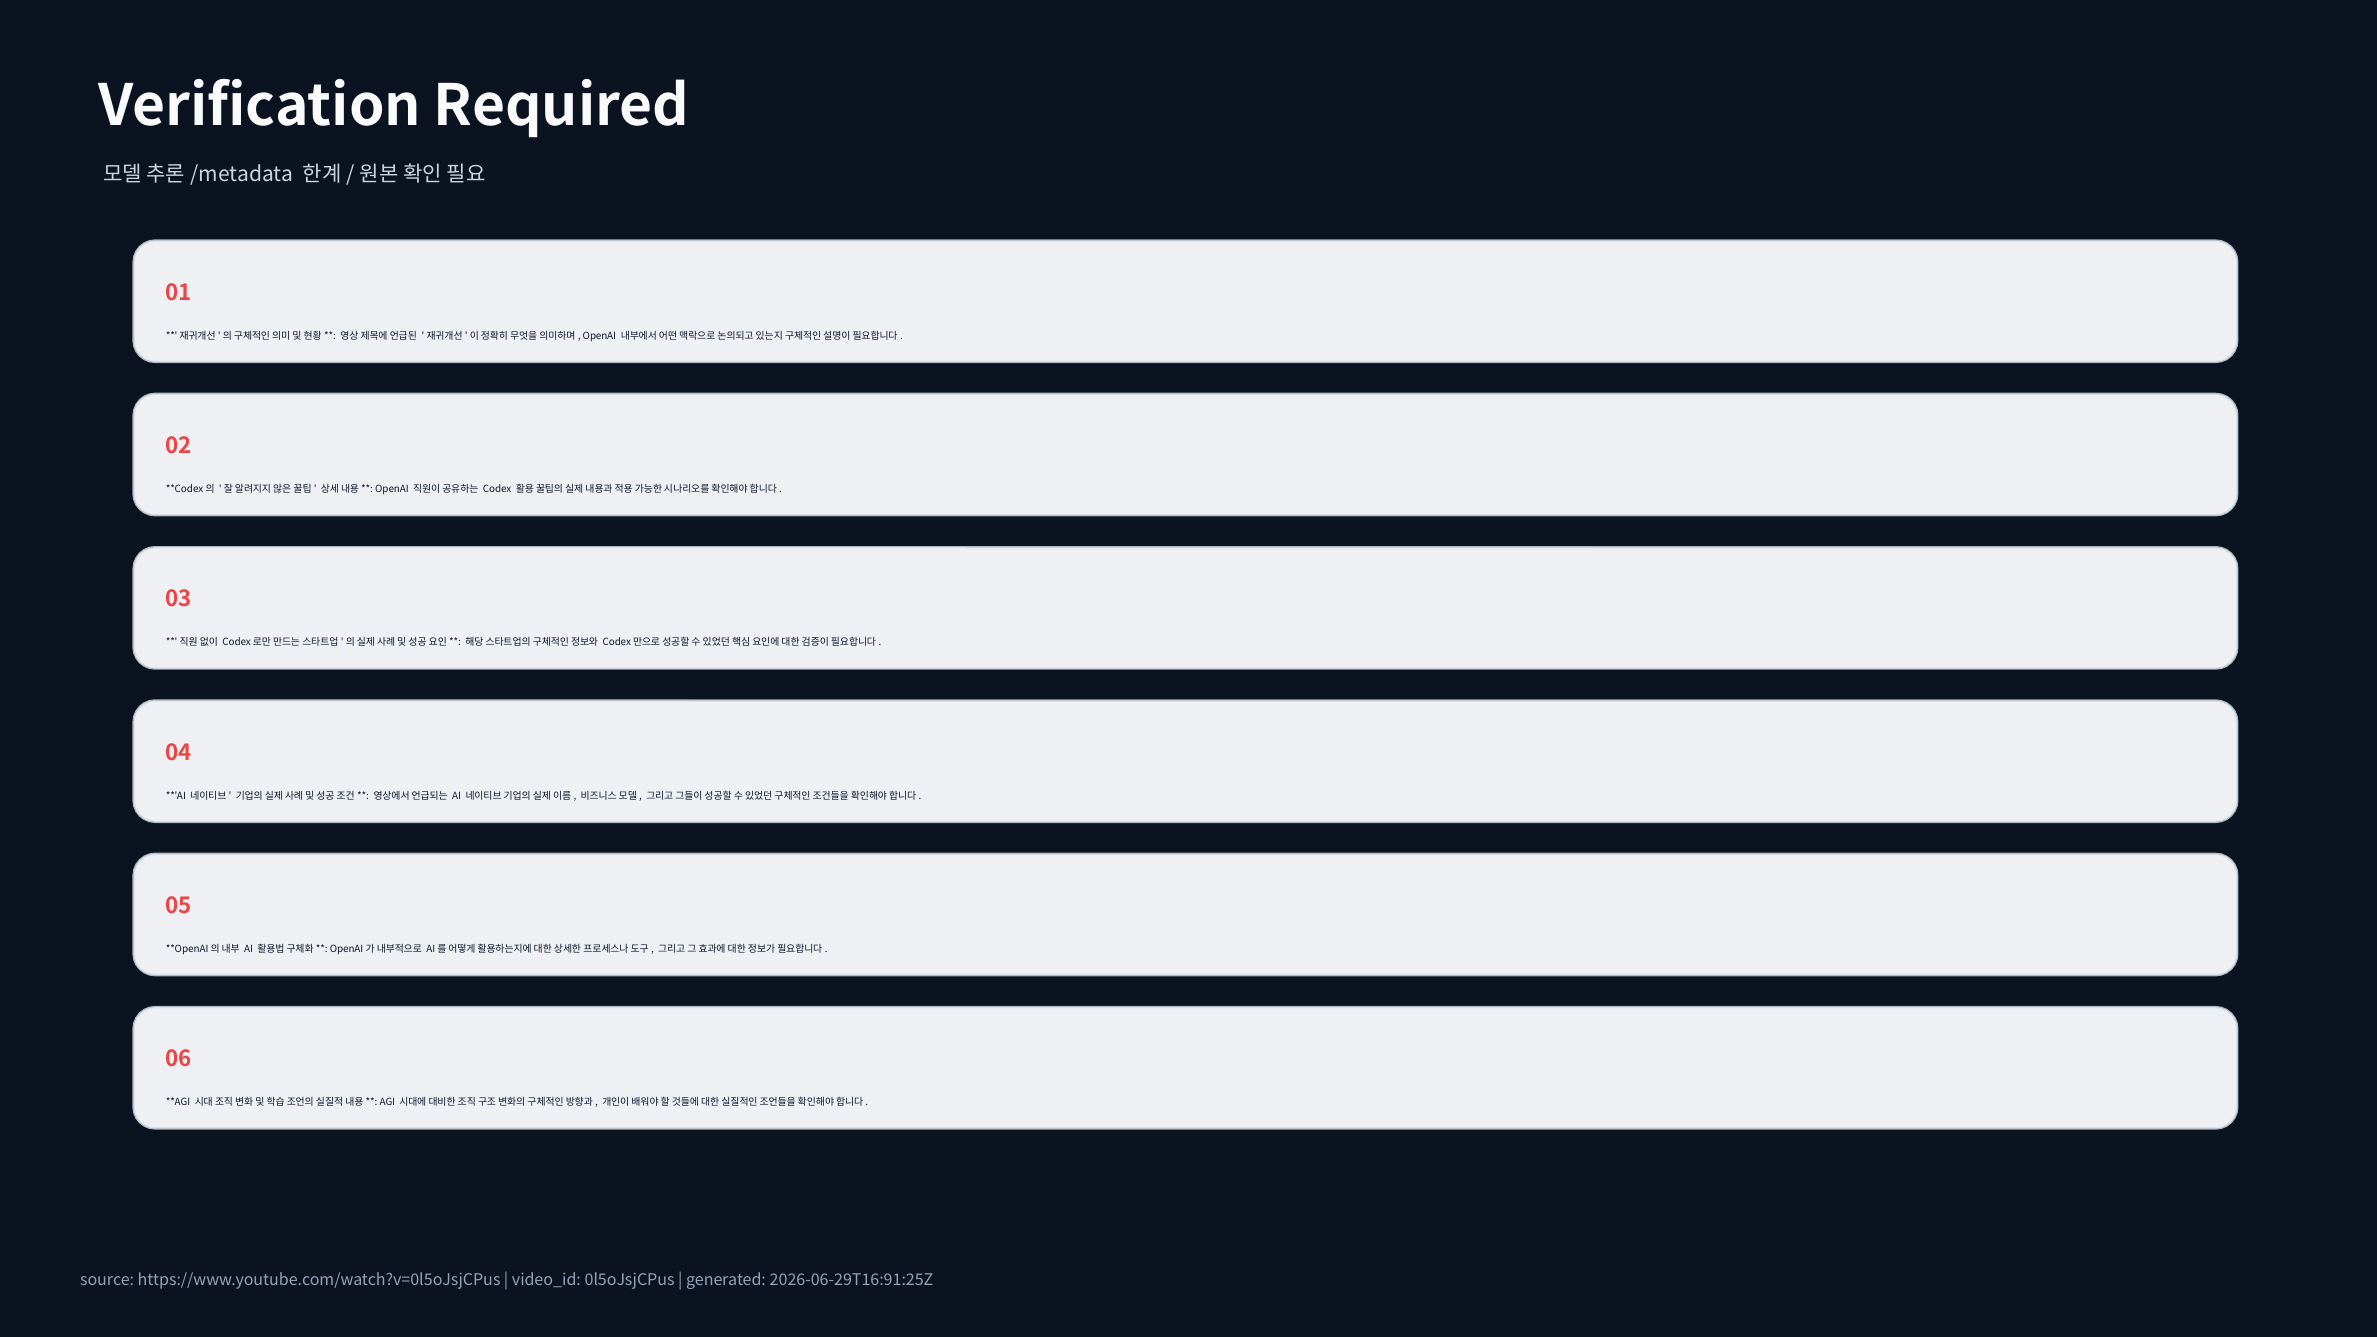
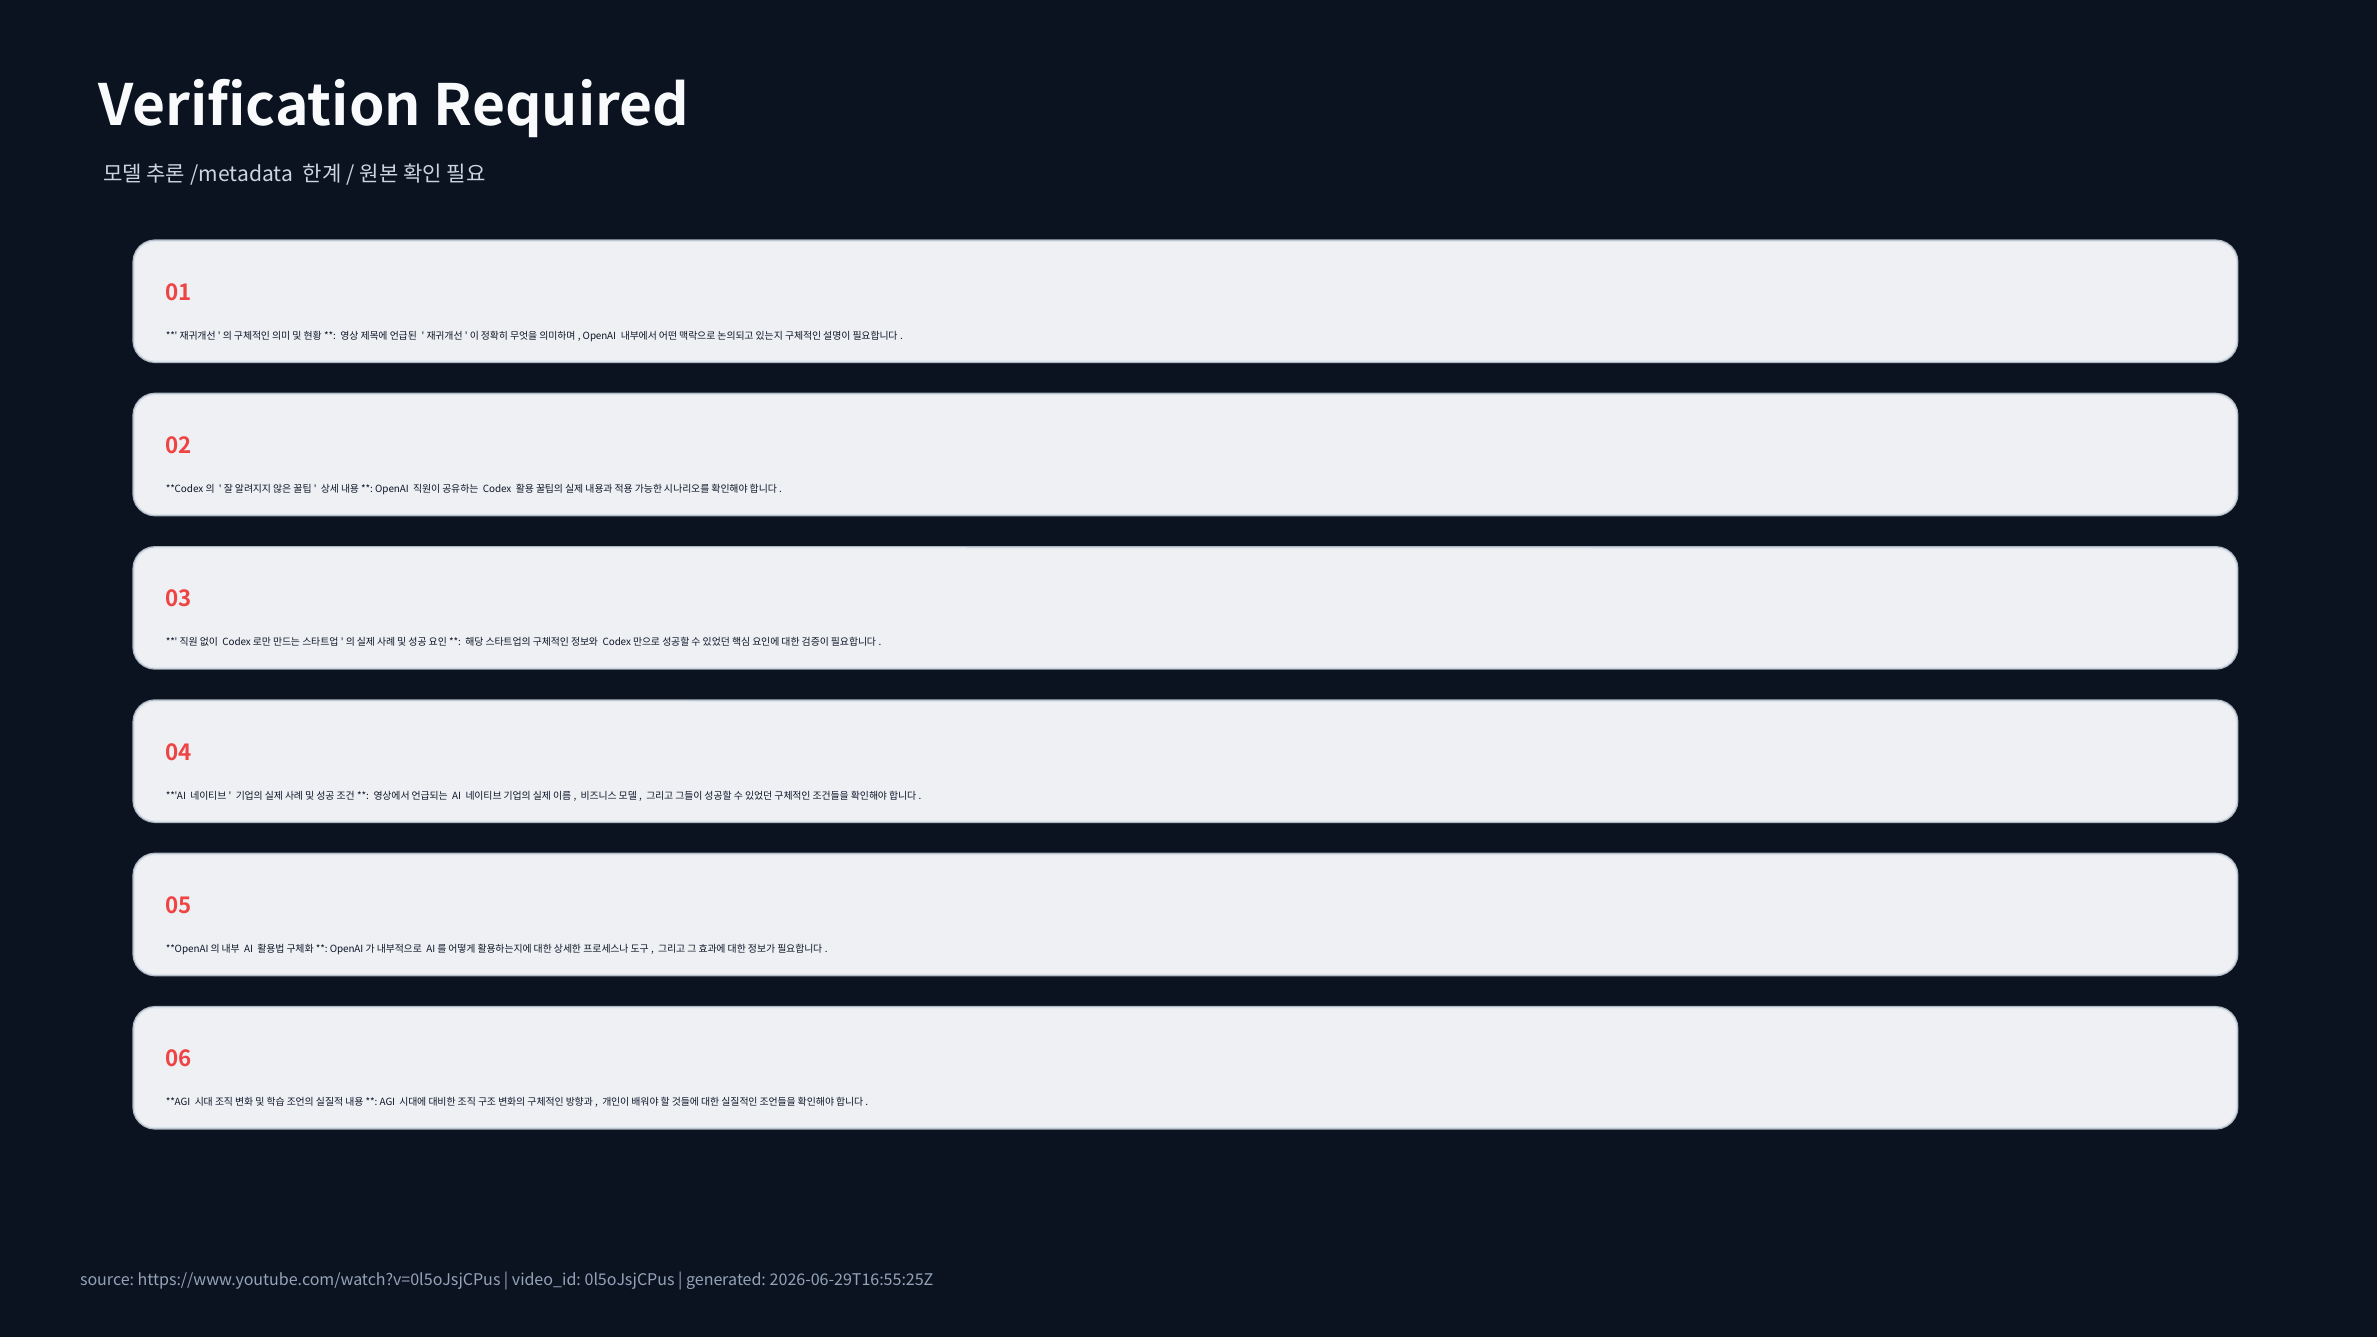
2026-06-29T16:91:25Z: 2026-06-29T16:91:25Z -> 2026-06-29T16:55:25Z
